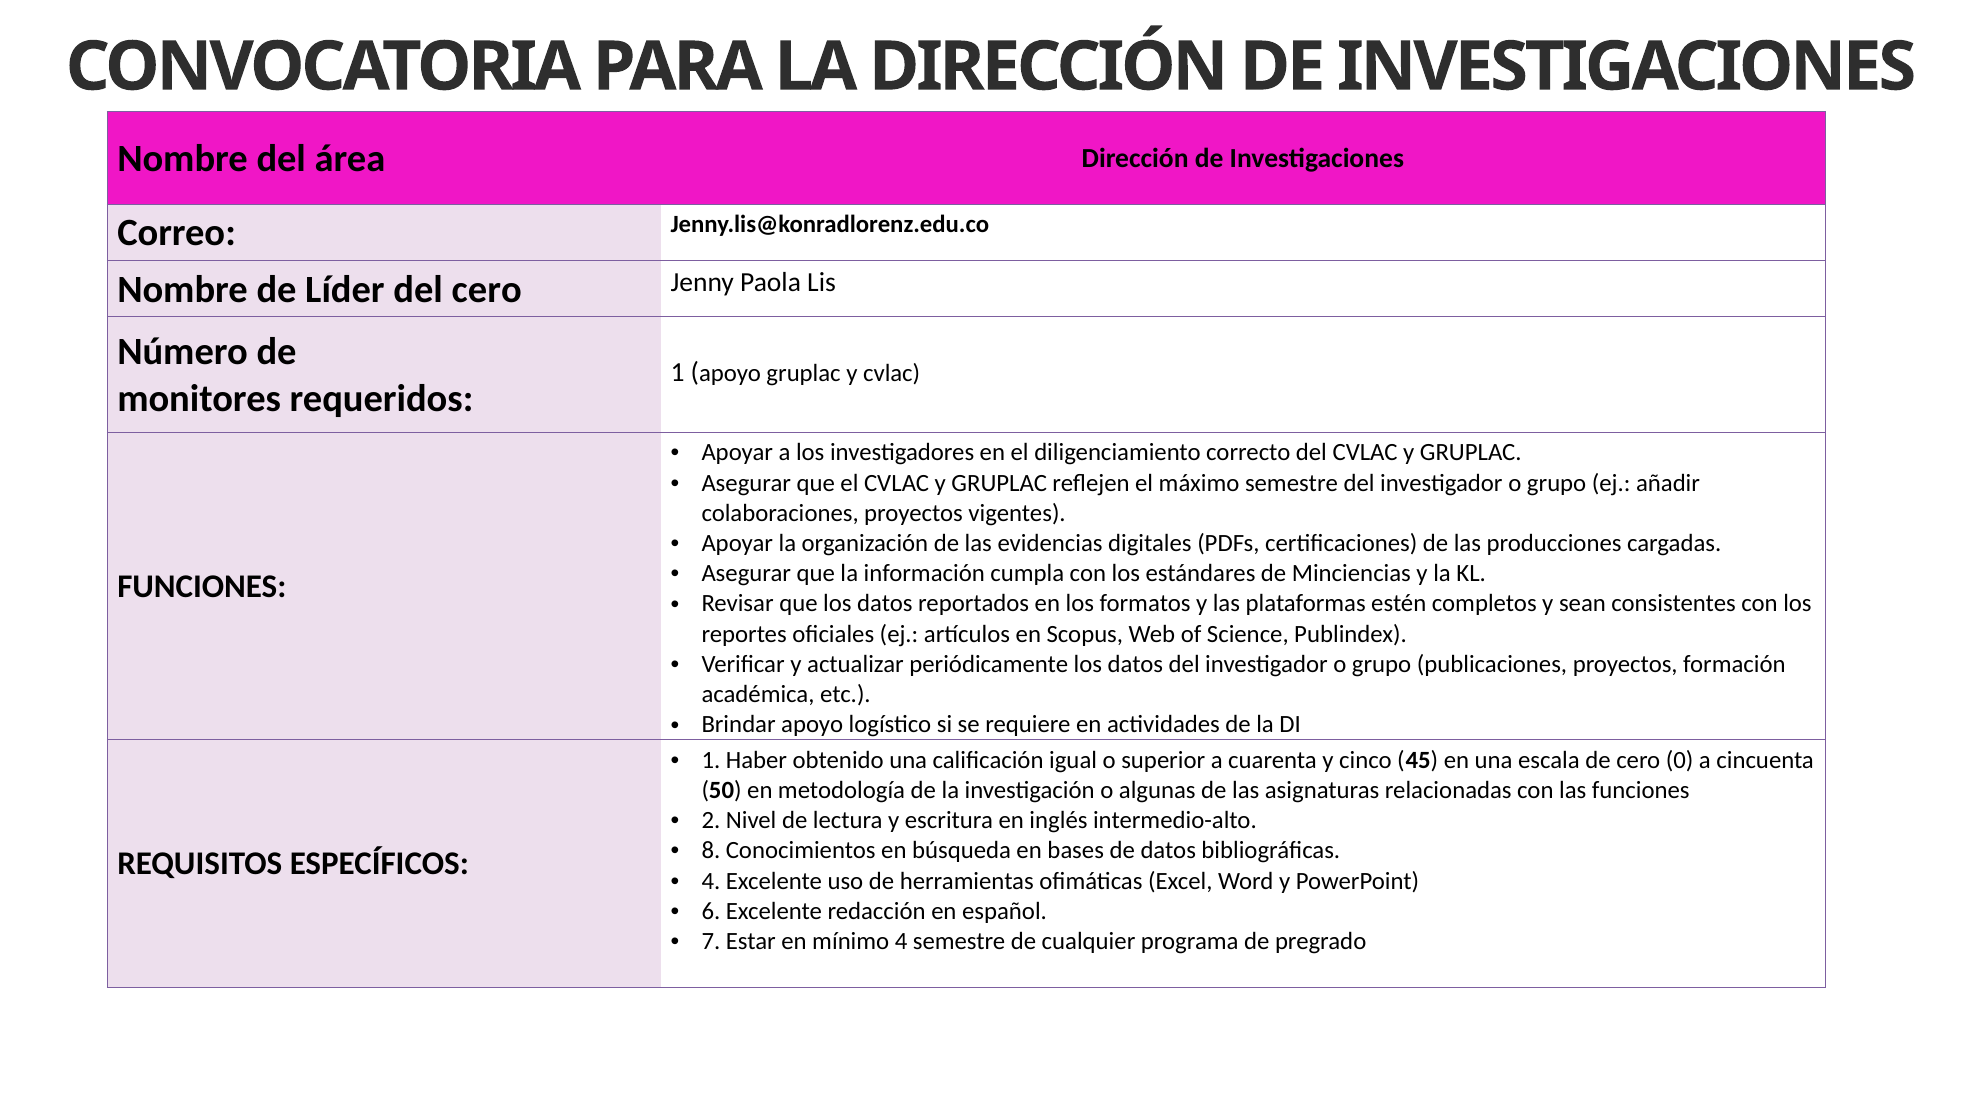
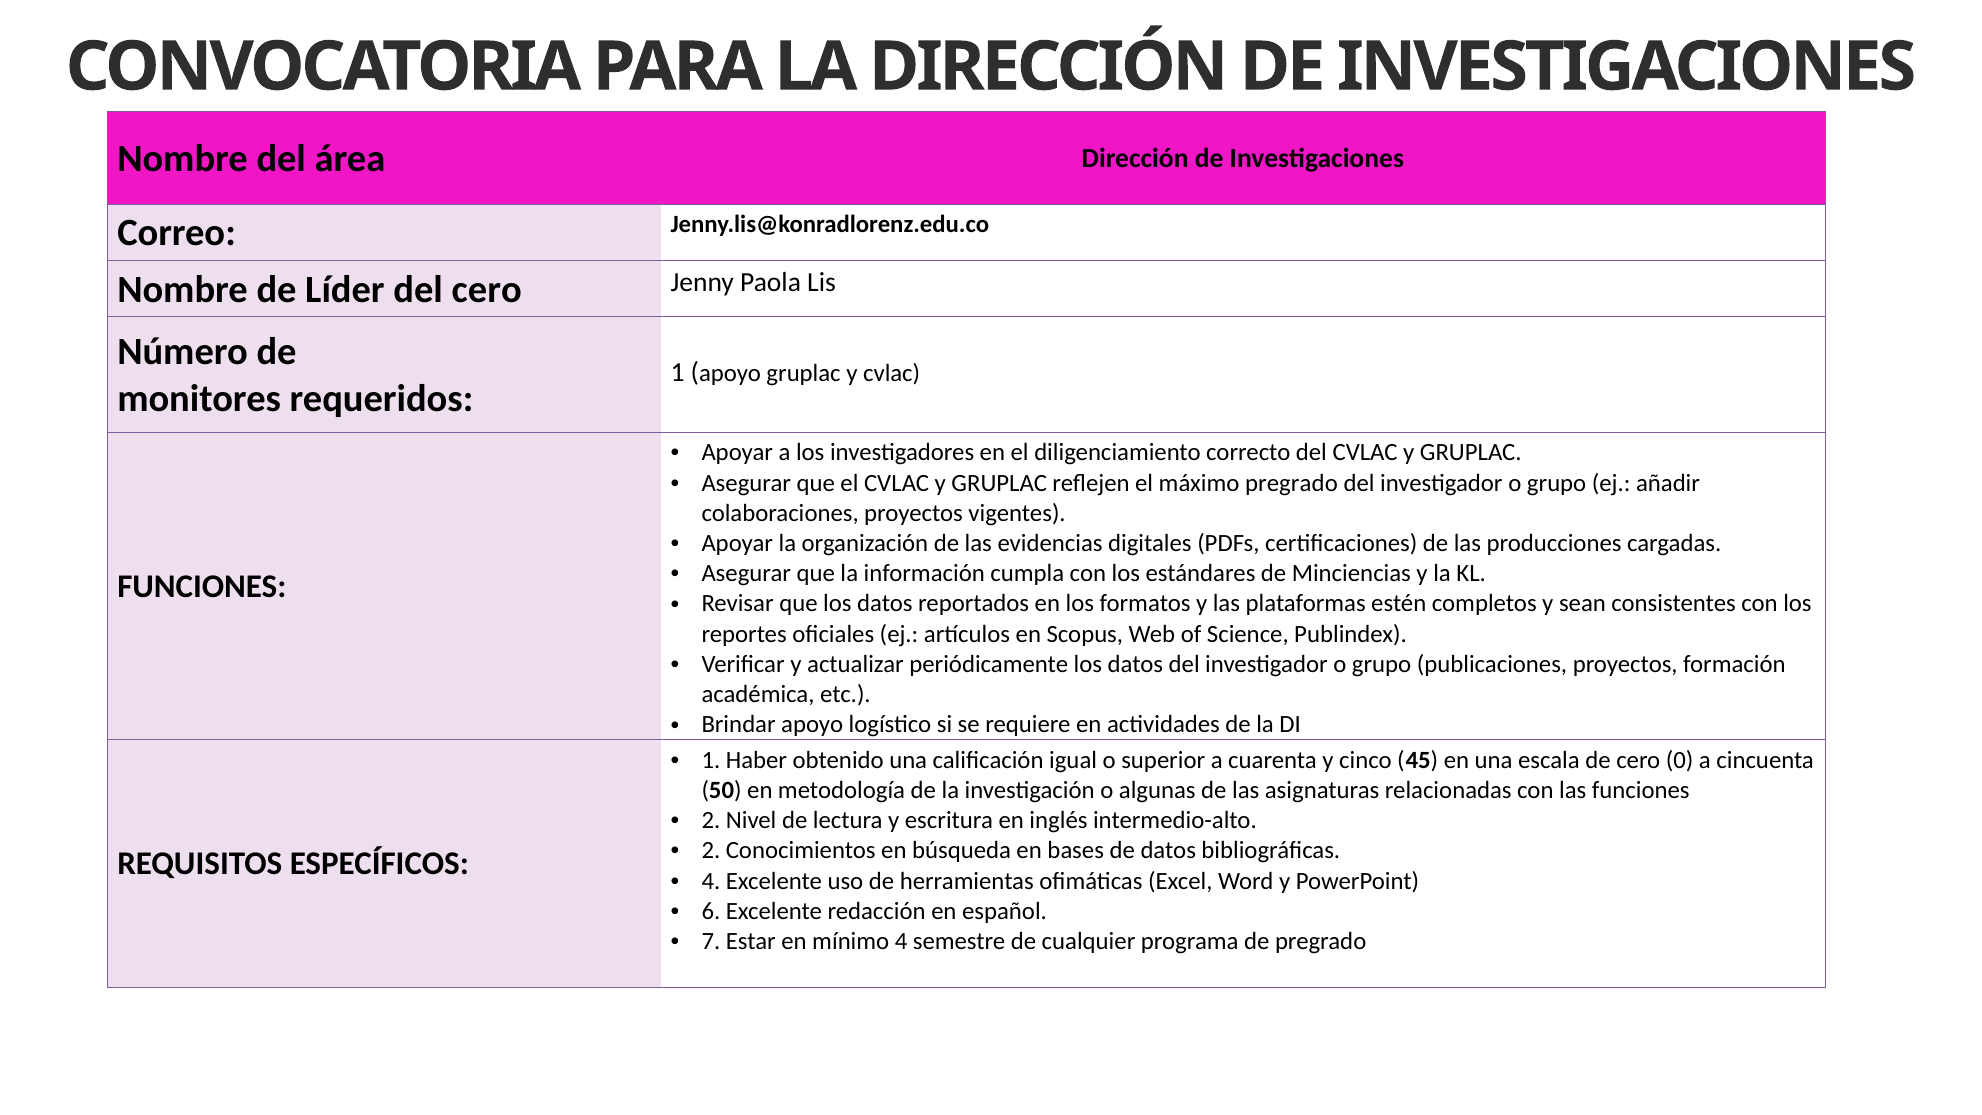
máximo semestre: semestre -> pregrado
8 at (711, 851): 8 -> 2
